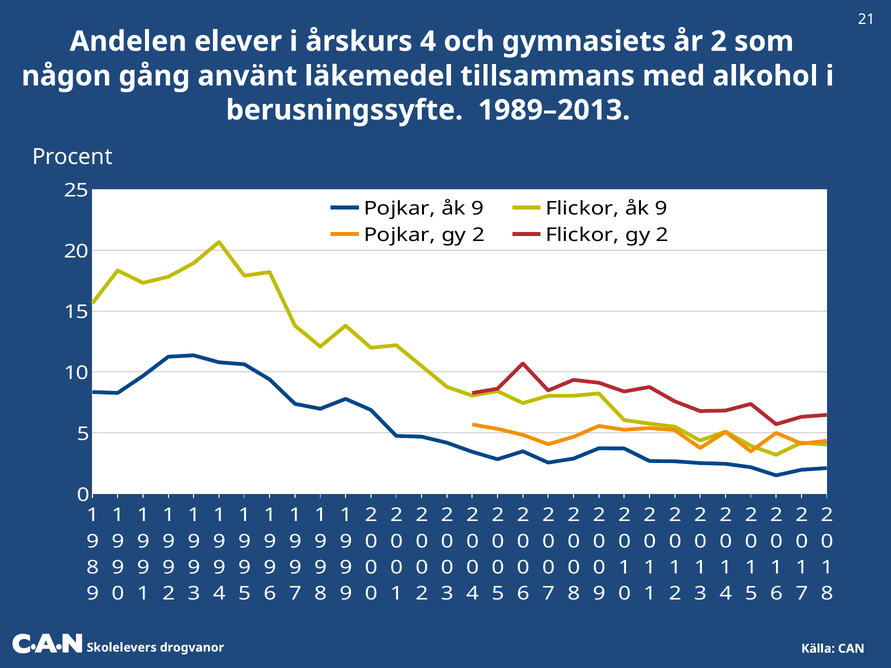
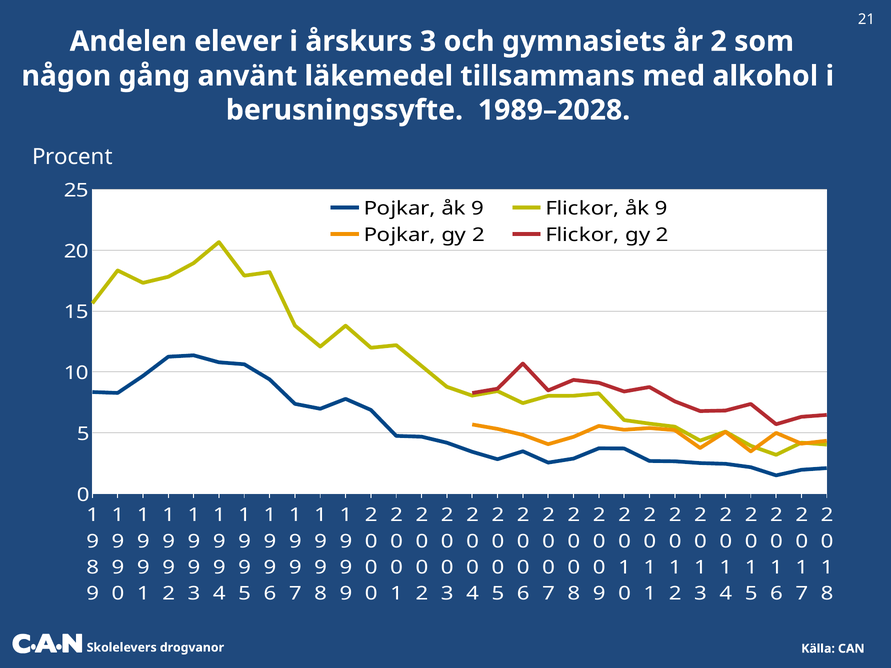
årskurs 4: 4 -> 3
1989–2013: 1989–2013 -> 1989–2028
